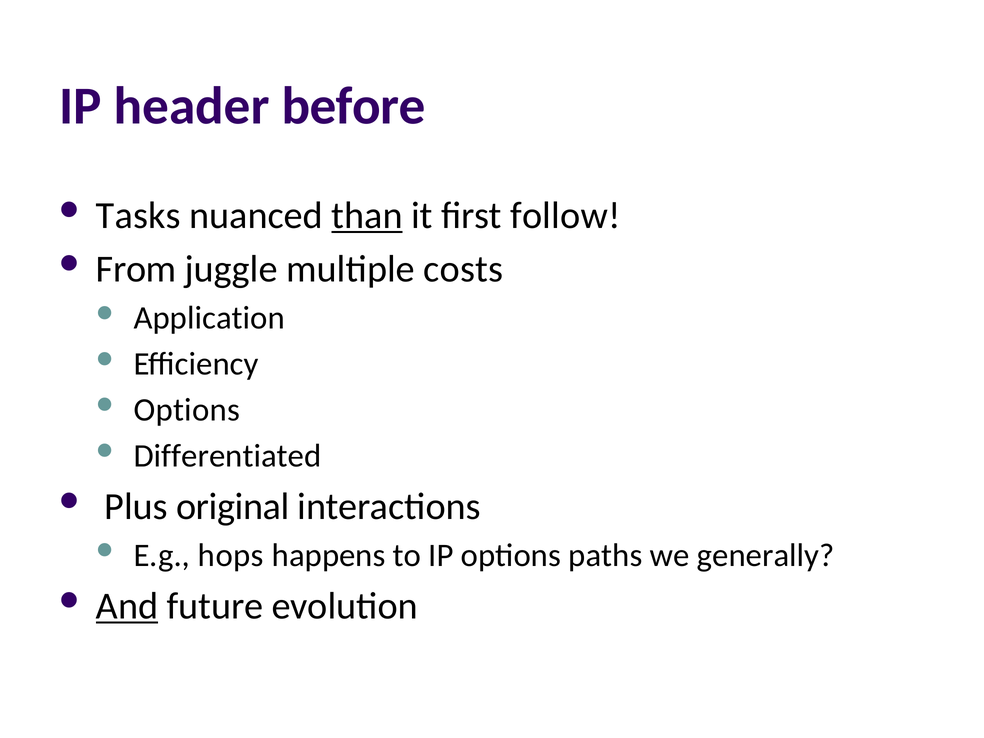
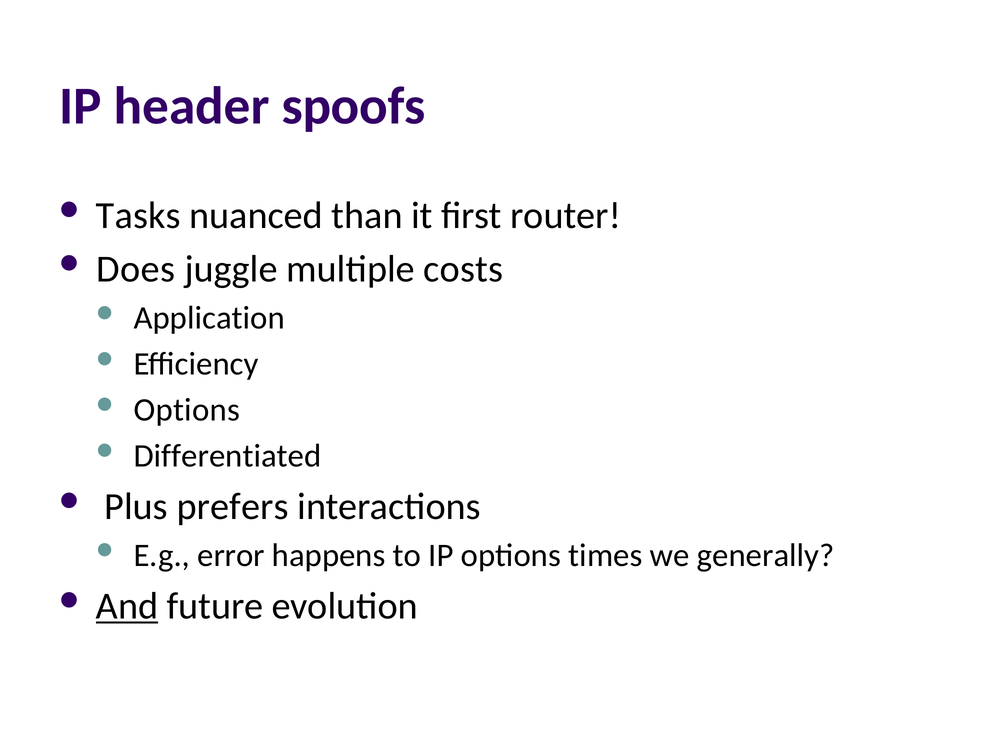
before: before -> spoofs
than underline: present -> none
follow: follow -> router
From: From -> Does
original: original -> prefers
hops: hops -> error
paths: paths -> times
